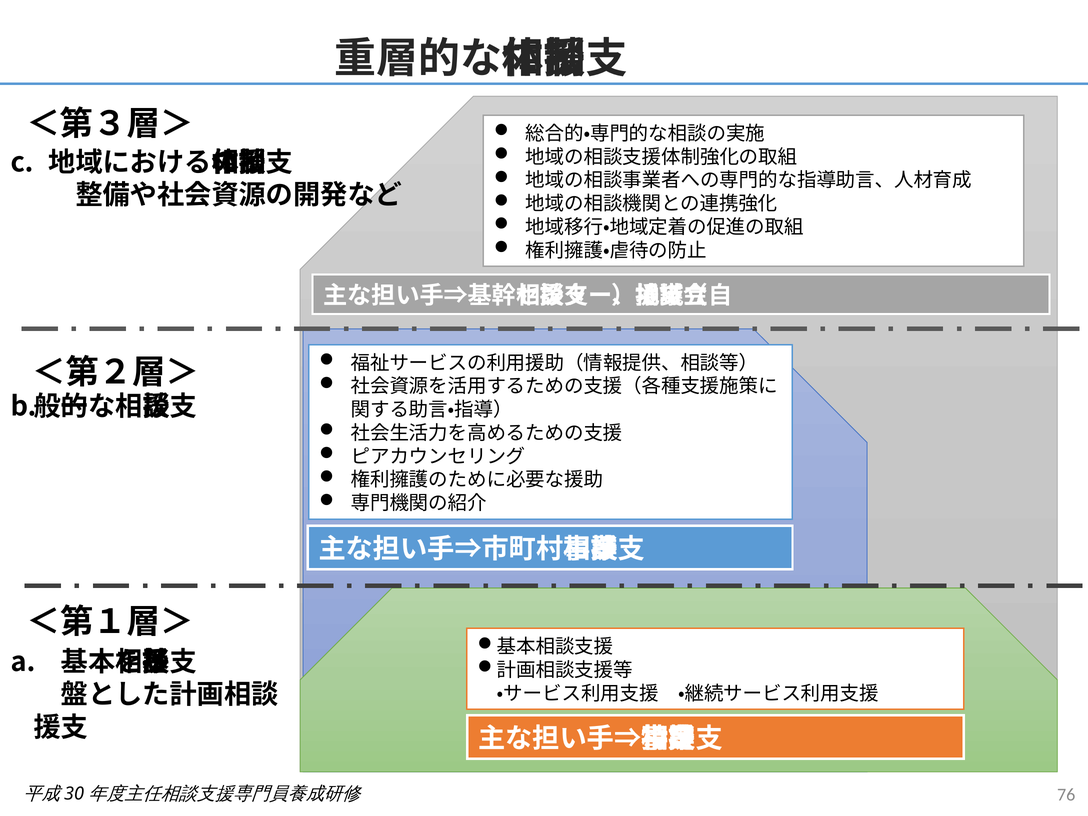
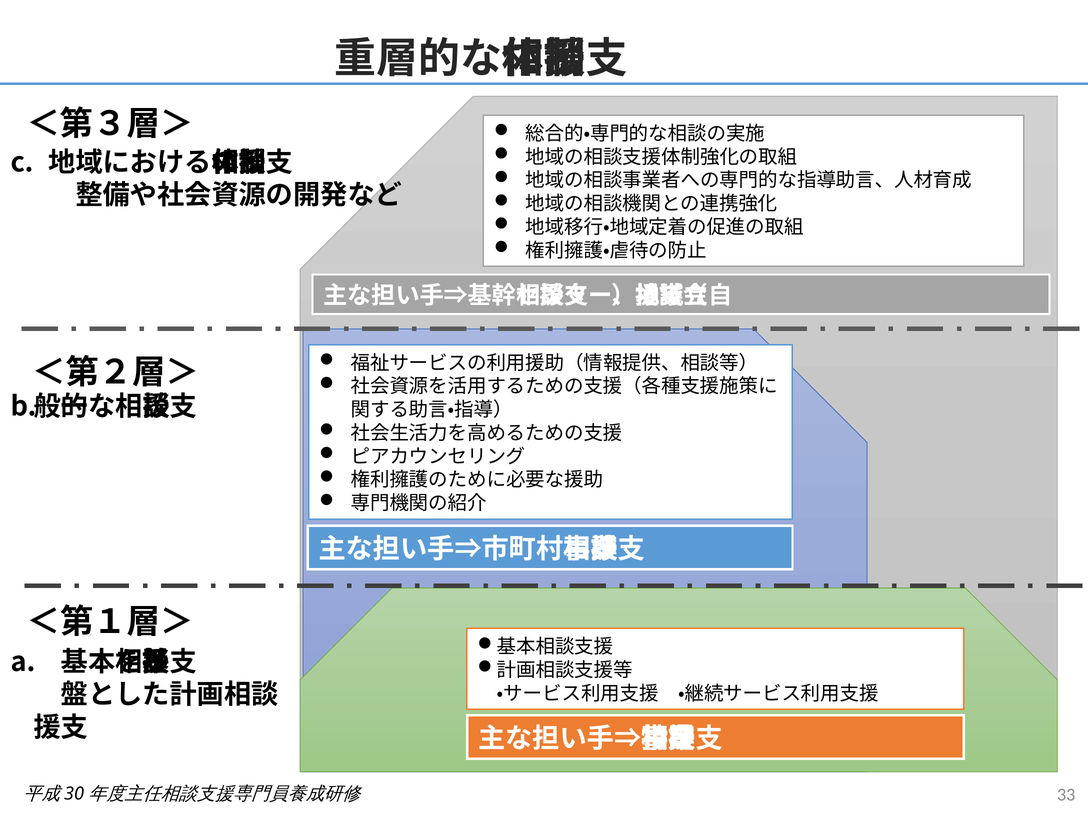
76: 76 -> 33
